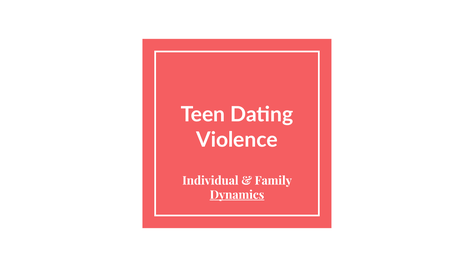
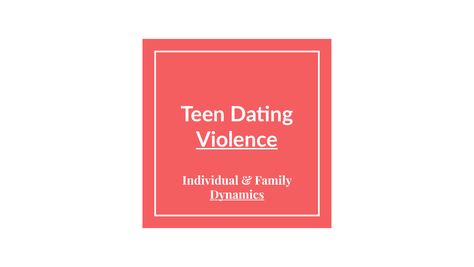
Violence underline: none -> present
